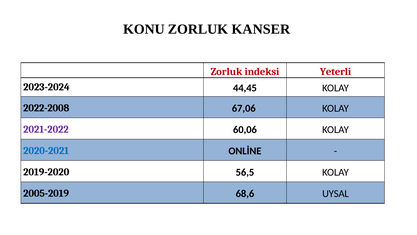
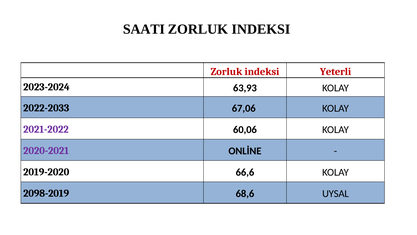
KONU: KONU -> SAATI
KANSER at (261, 29): KANSER -> INDEKSI
44,45: 44,45 -> 63,93
2022-2008: 2022-2008 -> 2022-2033
2020-2021 colour: blue -> purple
56,5: 56,5 -> 66,6
2005-2019: 2005-2019 -> 2098-2019
